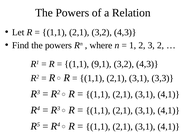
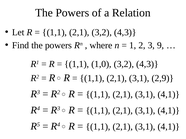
3 2: 2 -> 9
9,1: 9,1 -> 1,0
3,3: 3,3 -> 2,9
